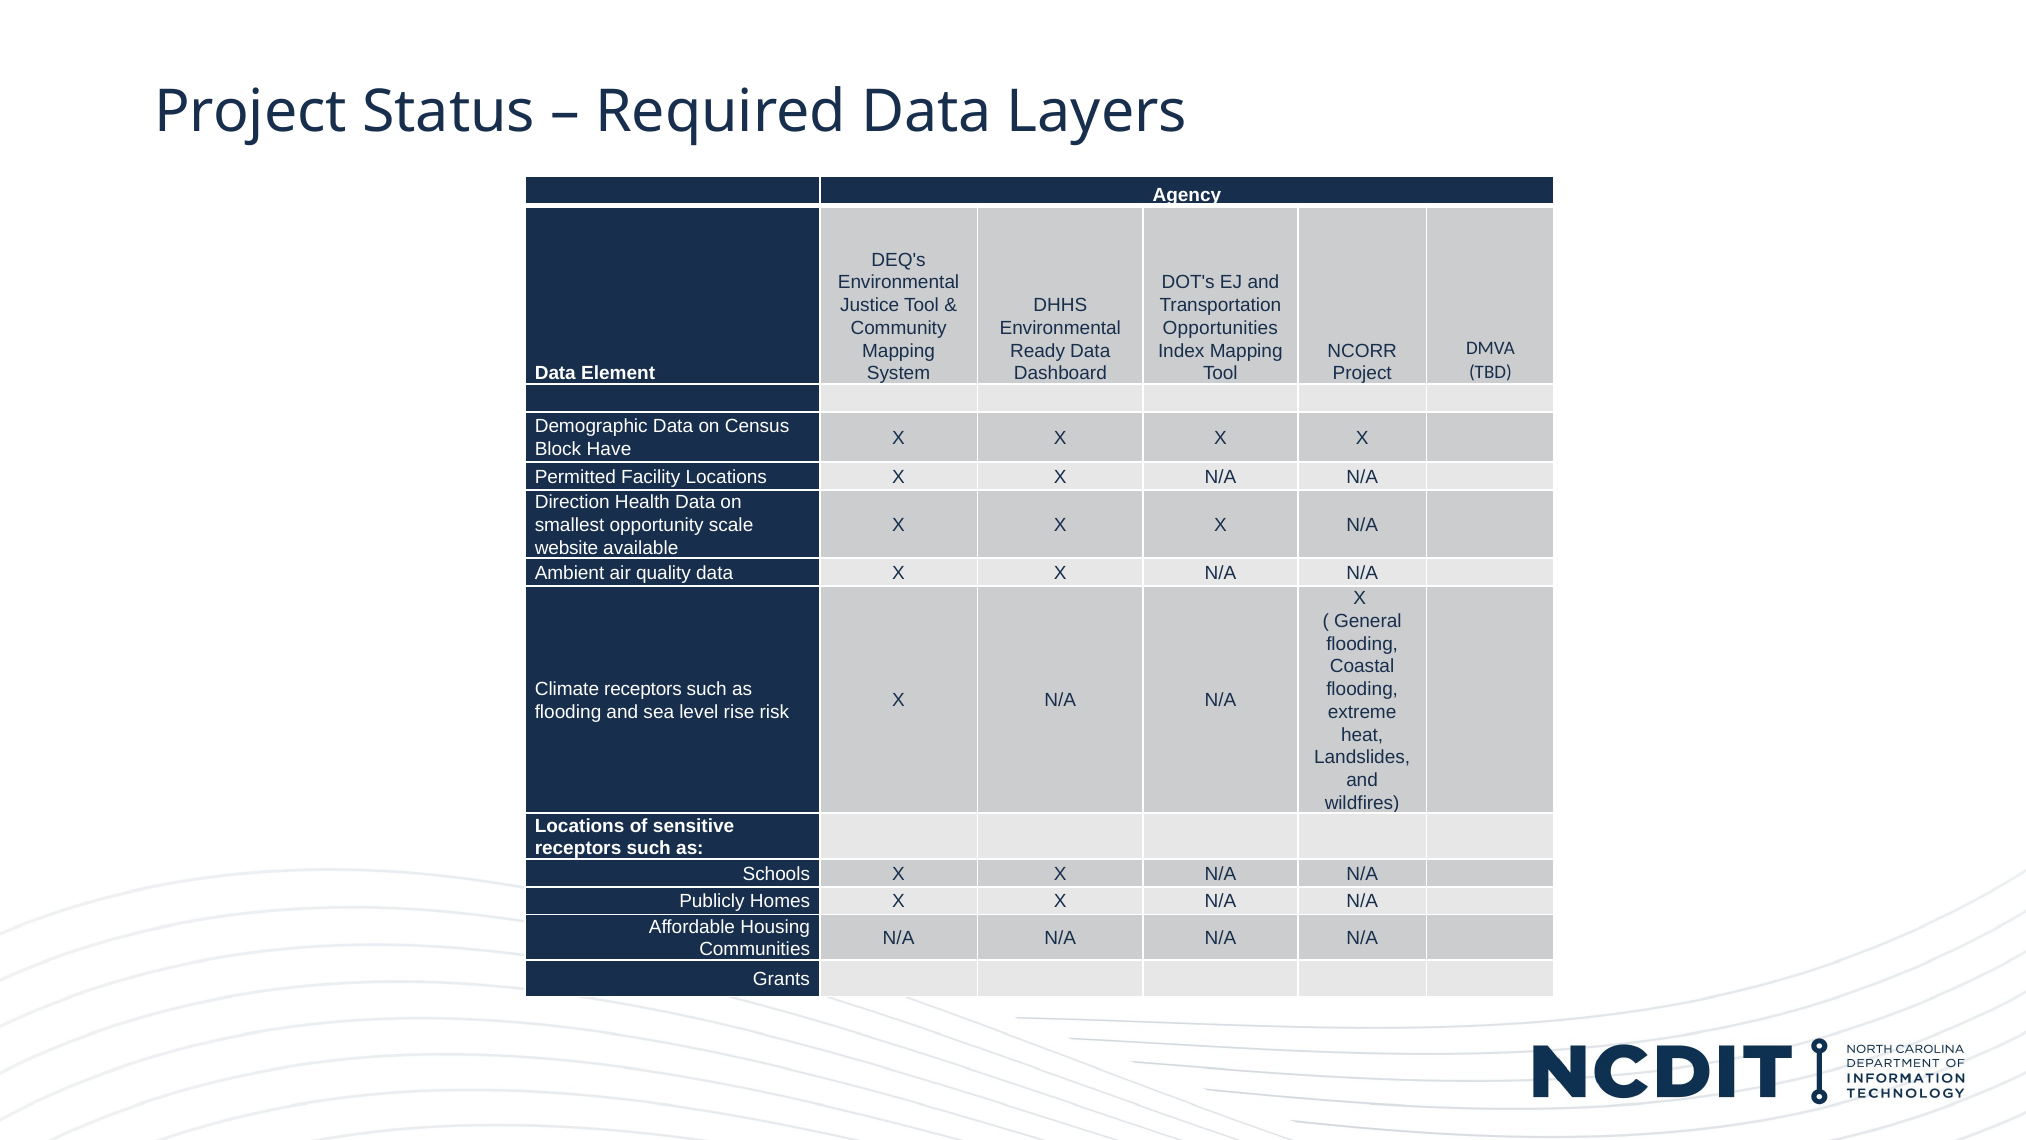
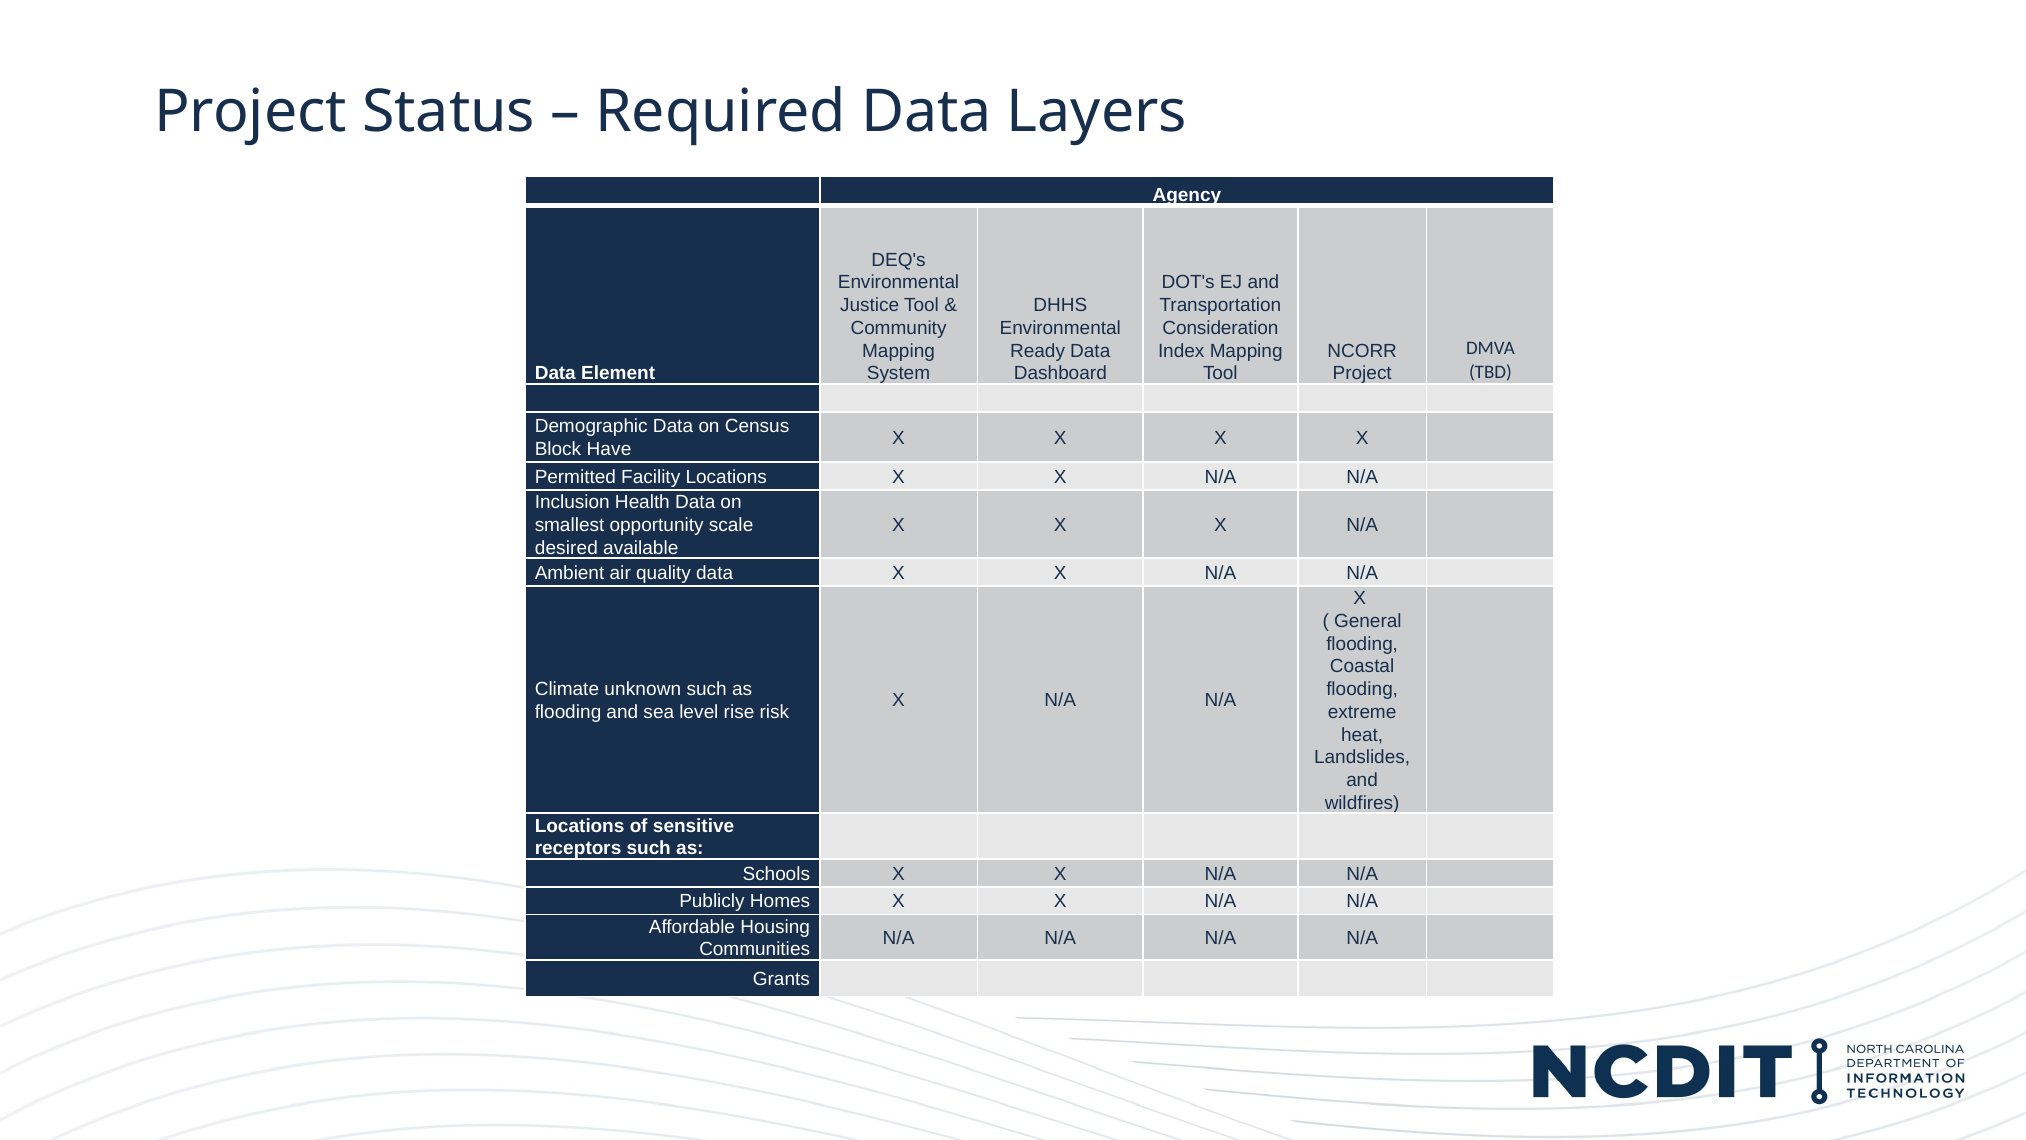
Opportunities: Opportunities -> Consideration
Direction: Direction -> Inclusion
website: website -> desired
Climate receptors: receptors -> unknown
